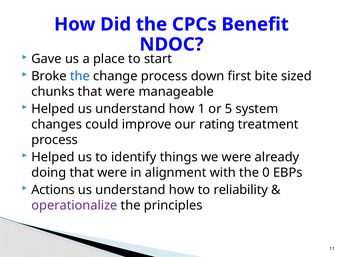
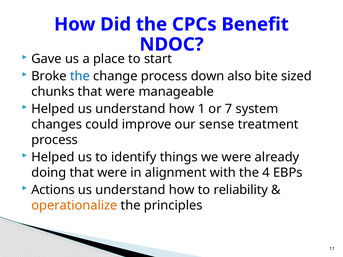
first: first -> also
5: 5 -> 7
rating: rating -> sense
0: 0 -> 4
operationalize colour: purple -> orange
